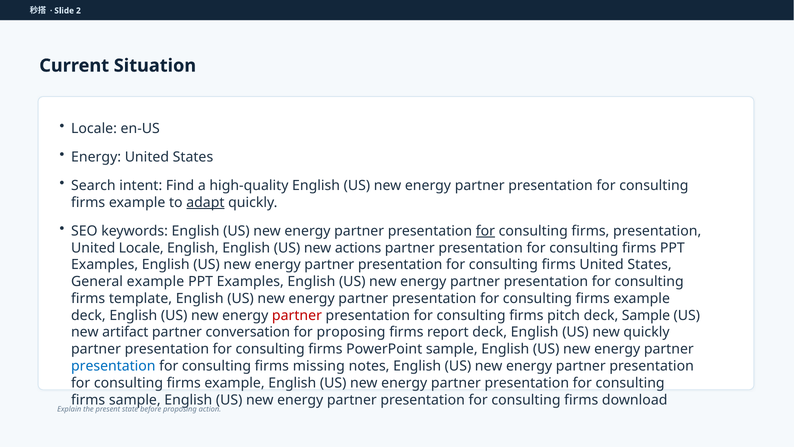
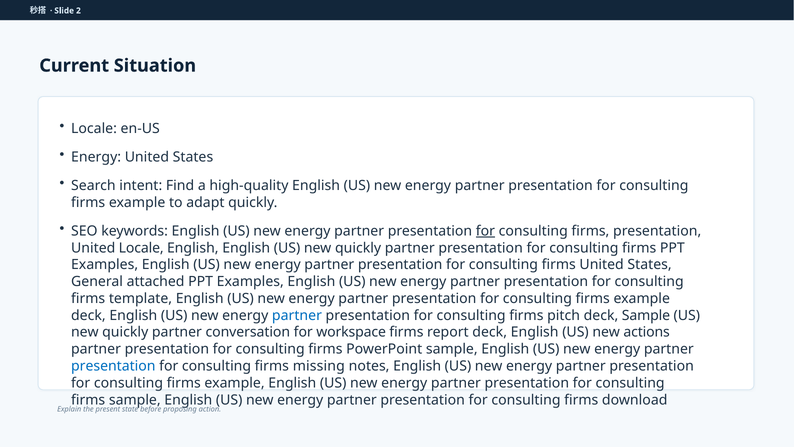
adapt underline: present -> none
English US new actions: actions -> quickly
General example: example -> attached
partner at (297, 315) colour: red -> blue
artifact at (125, 332): artifact -> quickly
for proposing: proposing -> workspace
new quickly: quickly -> actions
